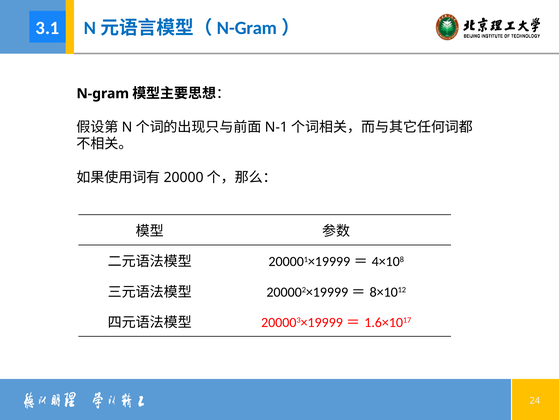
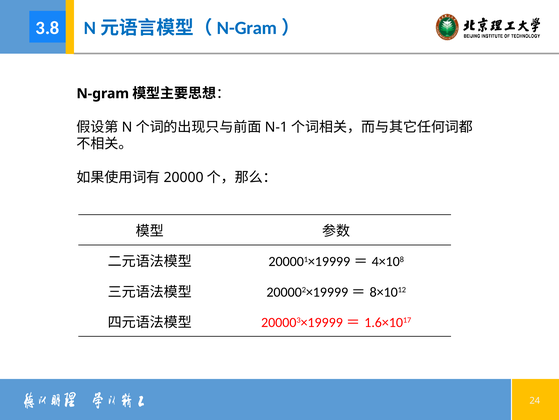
3.1: 3.1 -> 3.8
